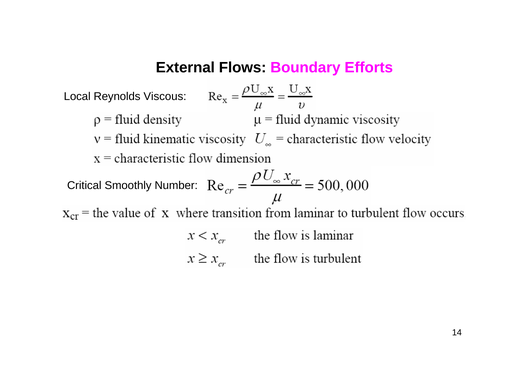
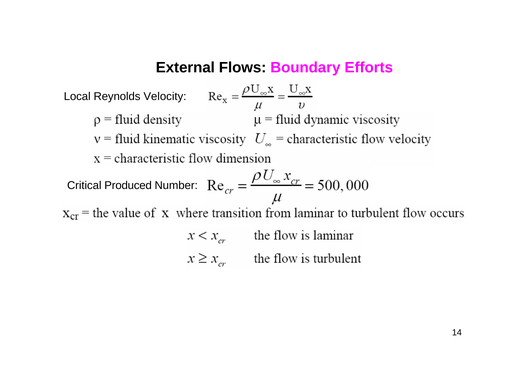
Viscous: Viscous -> Velocity
Smoothly: Smoothly -> Produced
